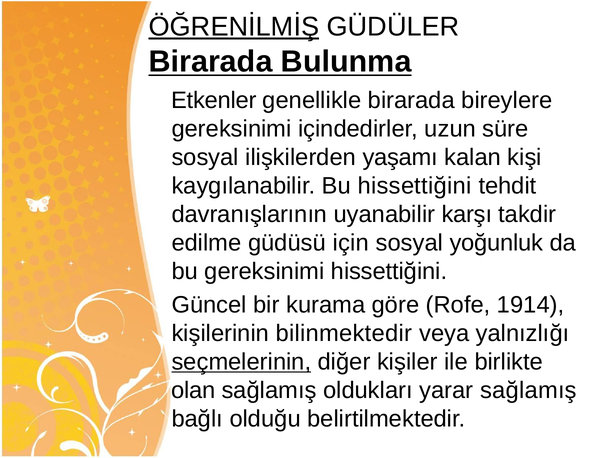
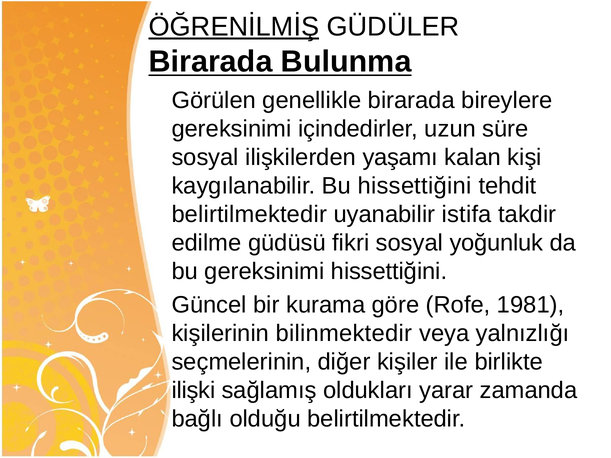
Etkenler: Etkenler -> Görülen
davranışlarının at (249, 215): davranışlarının -> belirtilmektedir
karşı: karşı -> istifa
için: için -> fikri
1914: 1914 -> 1981
seçmelerinin underline: present -> none
olan: olan -> ilişki
yarar sağlamış: sağlamış -> zamanda
